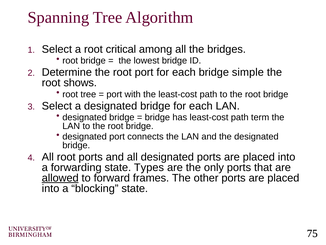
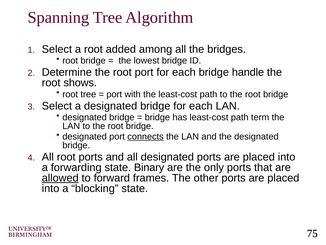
critical: critical -> added
simple: simple -> handle
connects underline: none -> present
Types: Types -> Binary
